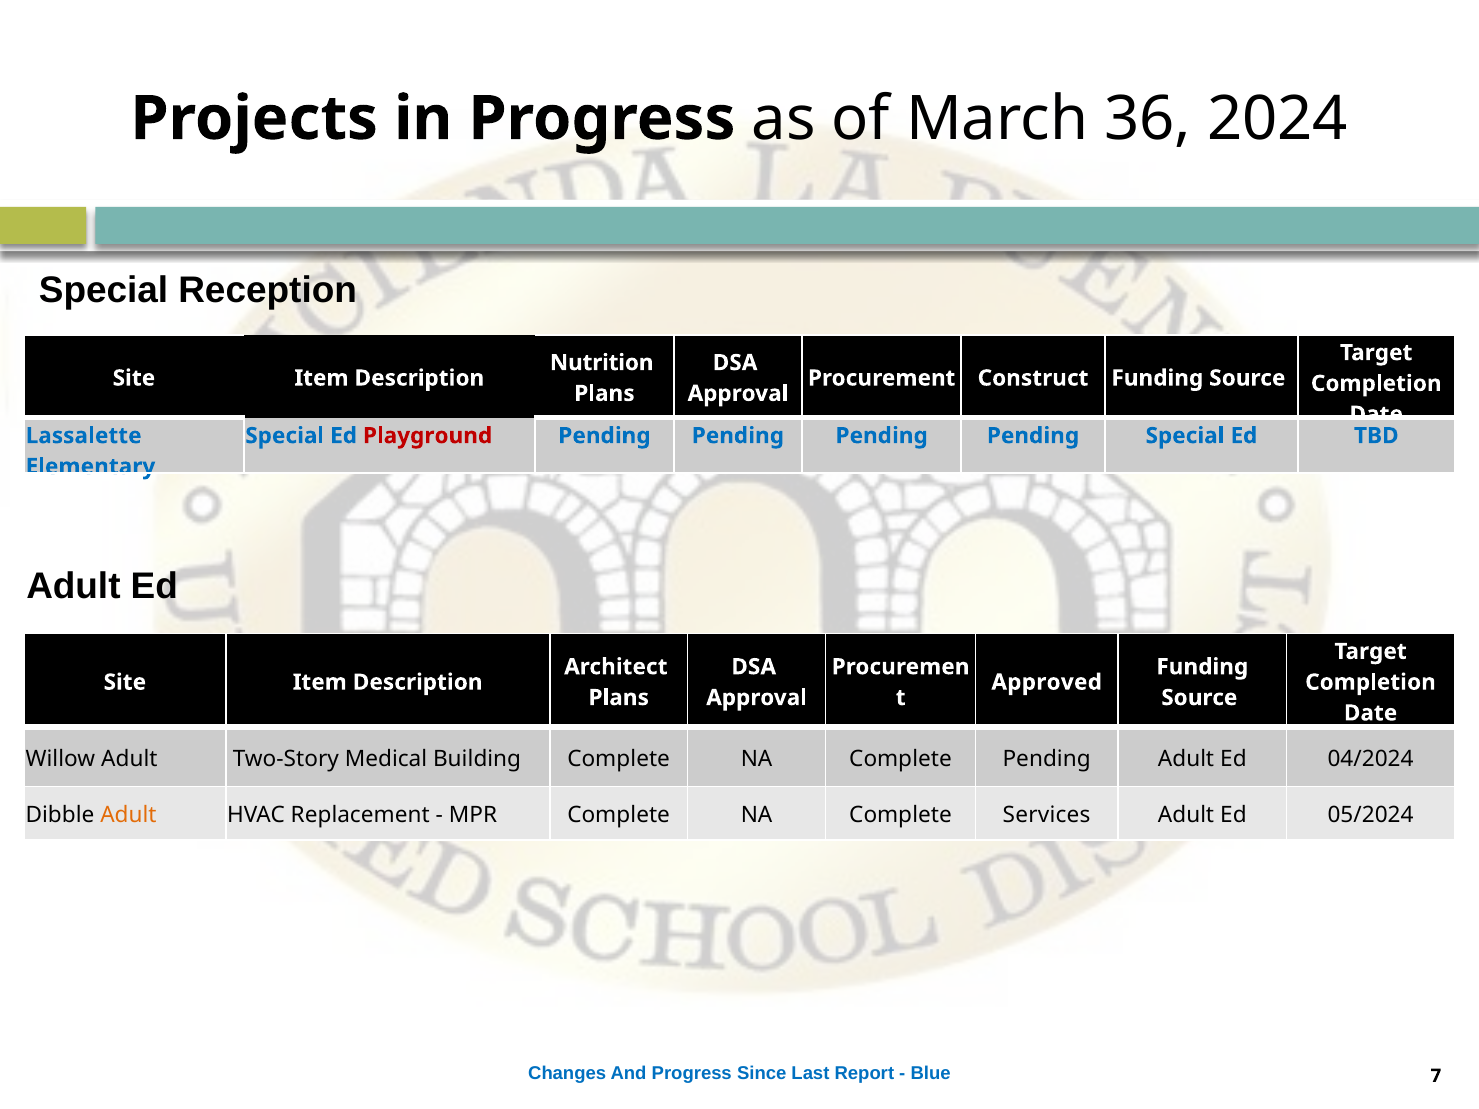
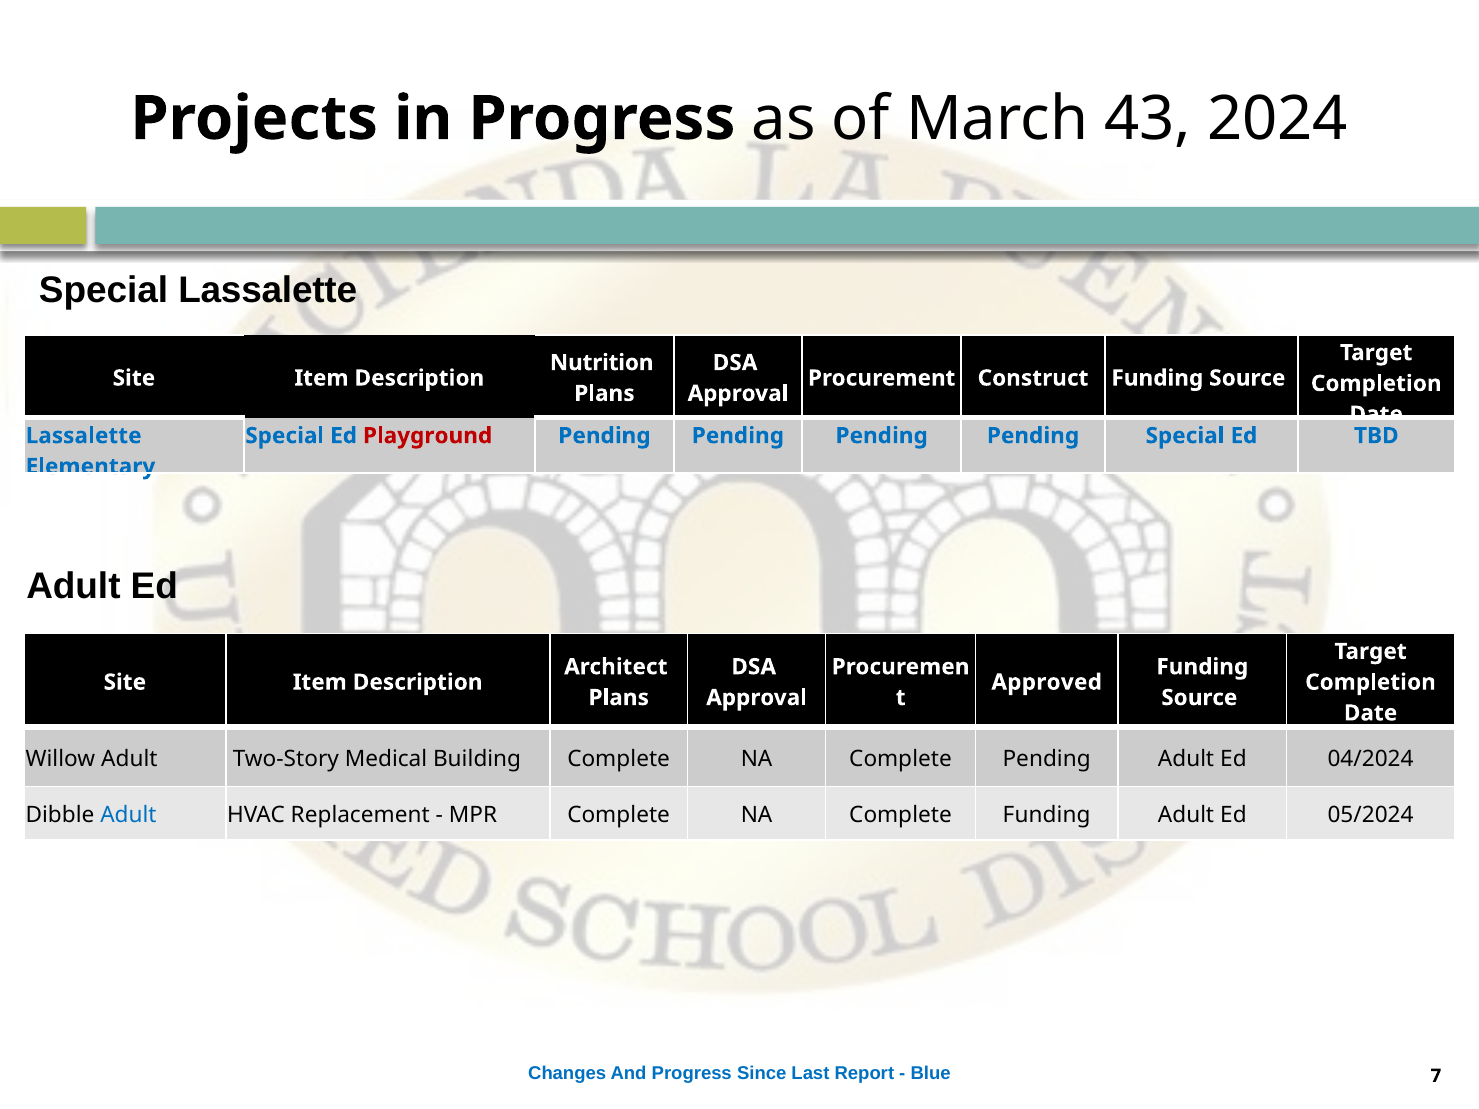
36: 36 -> 43
Special Reception: Reception -> Lassalette
Adult at (128, 815) colour: orange -> blue
Complete Services: Services -> Funding
